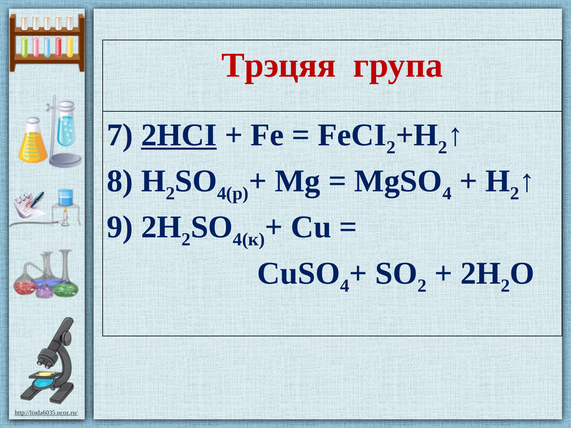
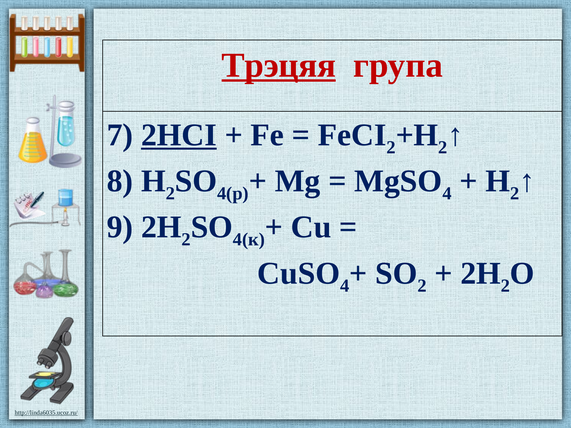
Трэцяя underline: none -> present
